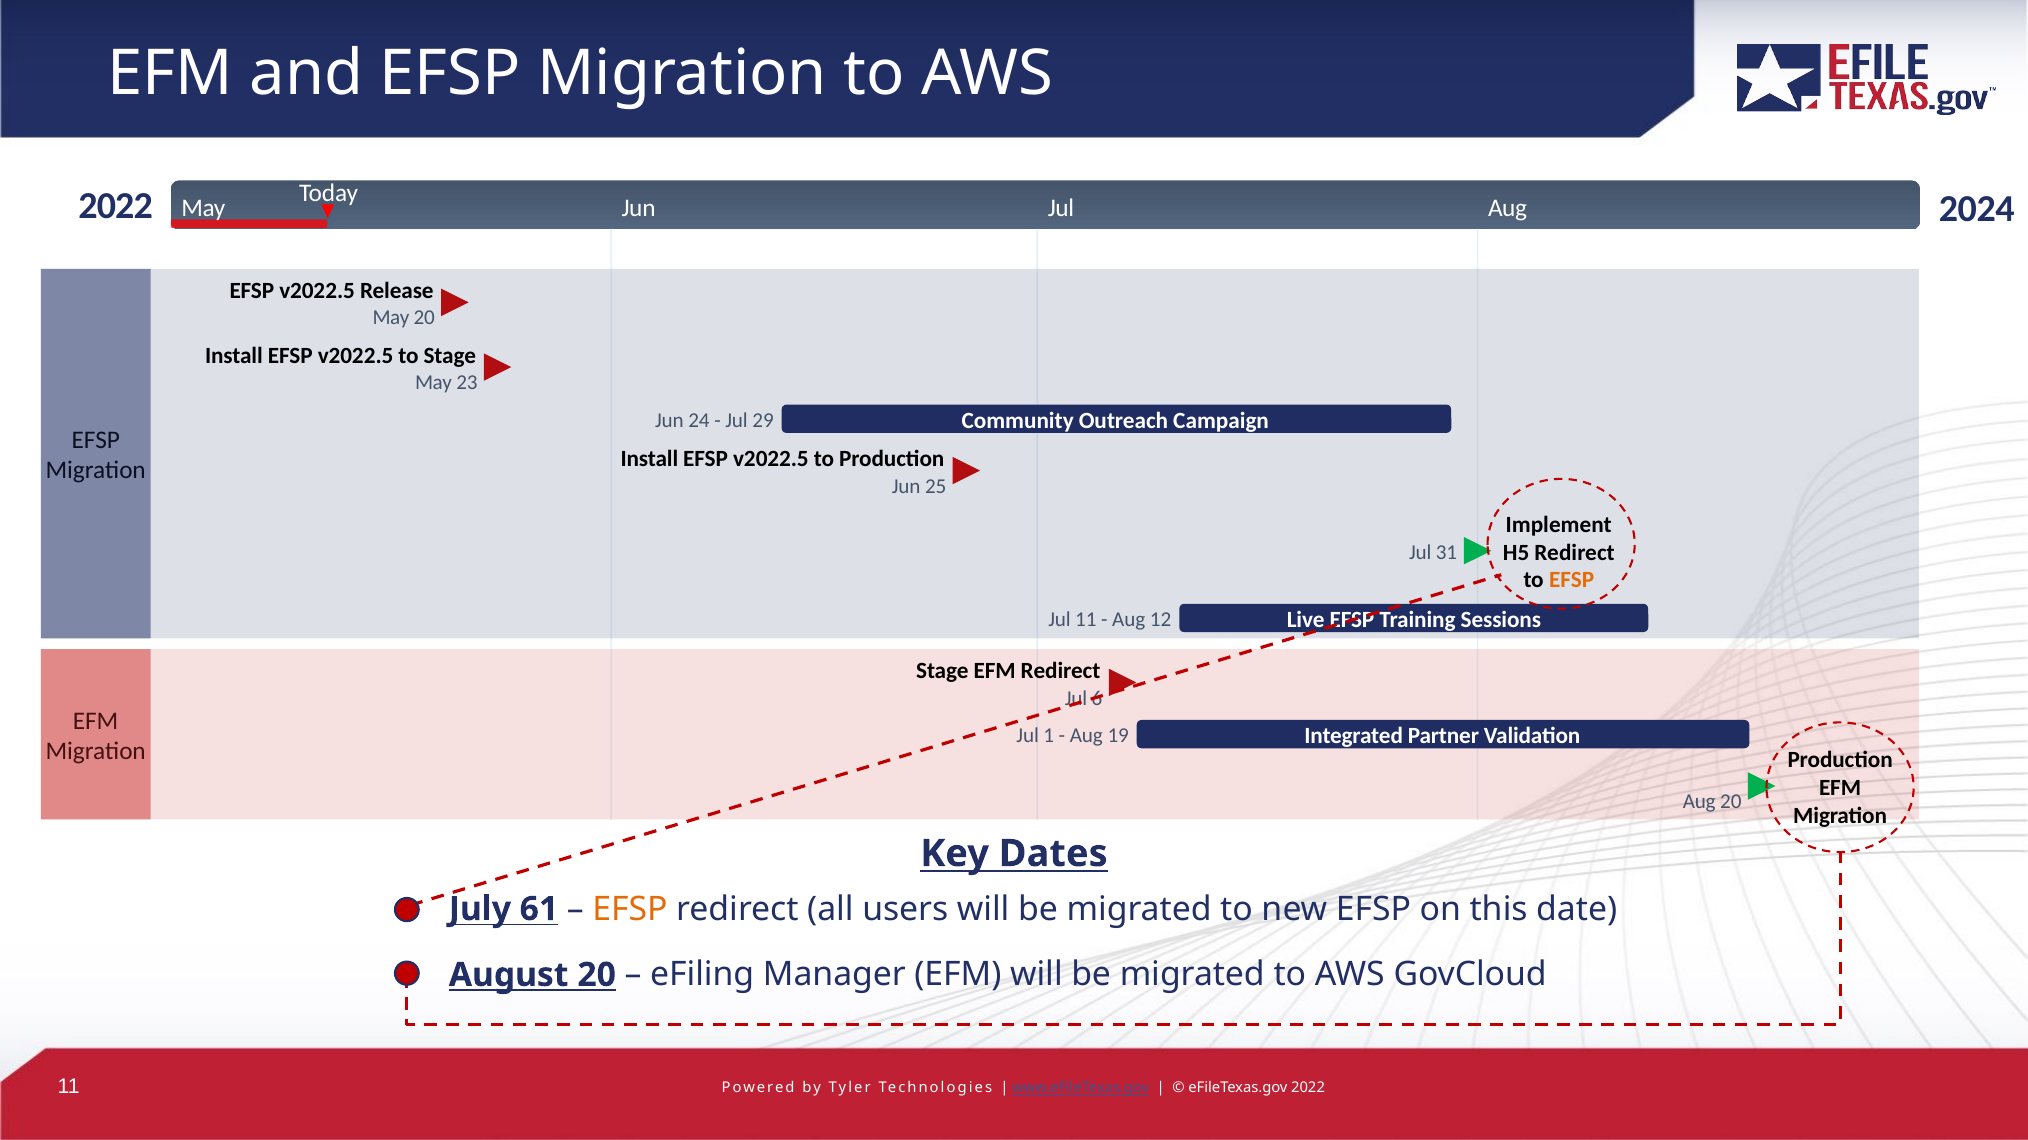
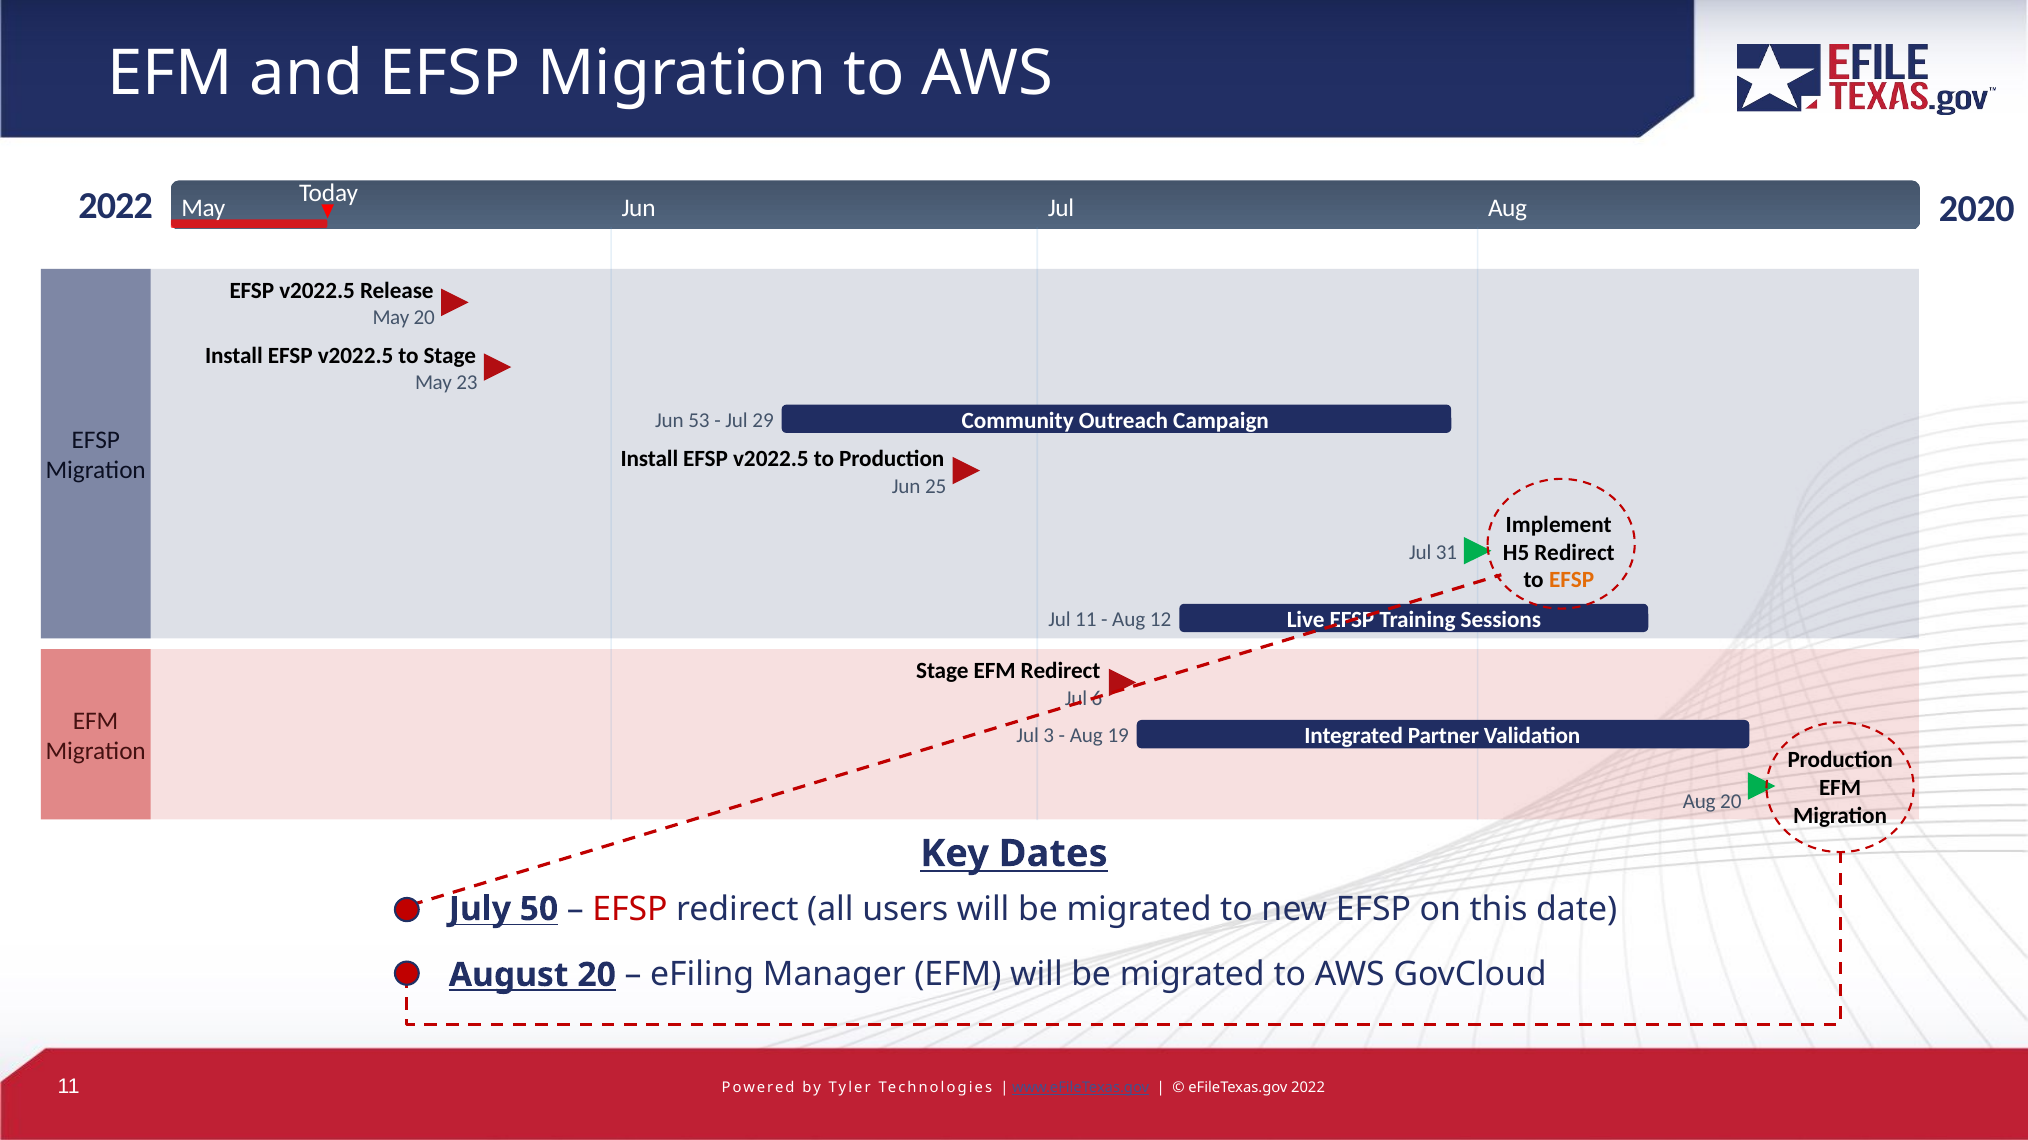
2024: 2024 -> 2020
24: 24 -> 53
1: 1 -> 3
61: 61 -> 50
EFSP at (630, 910) colour: orange -> red
